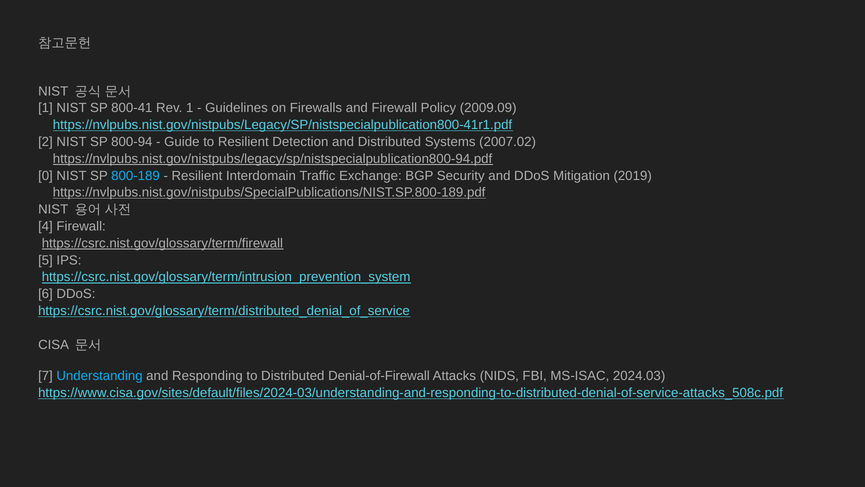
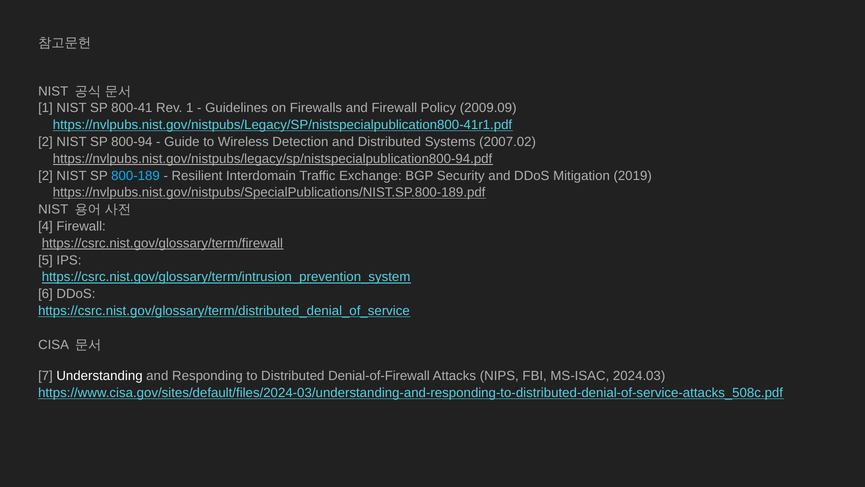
to Resilient: Resilient -> Wireless
0 at (45, 176): 0 -> 2
Understanding colour: light blue -> white
NIDS: NIDS -> NIPS
